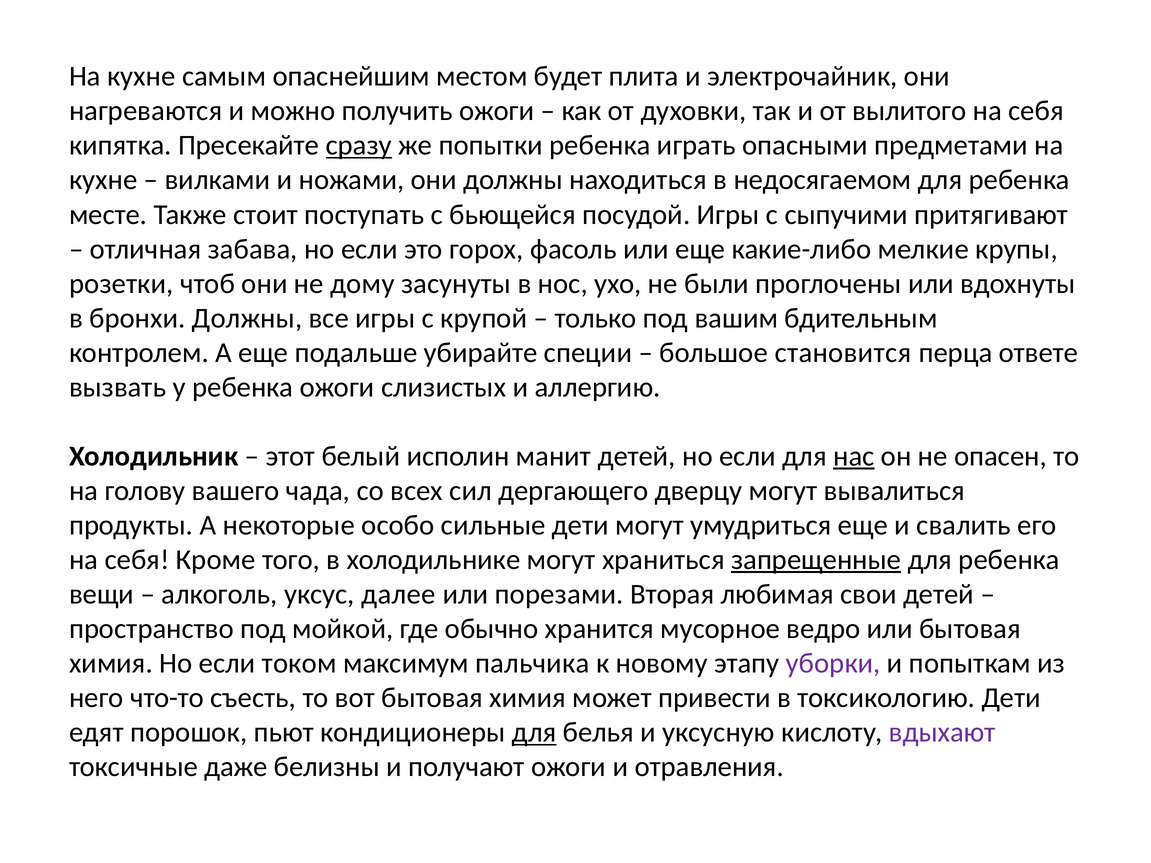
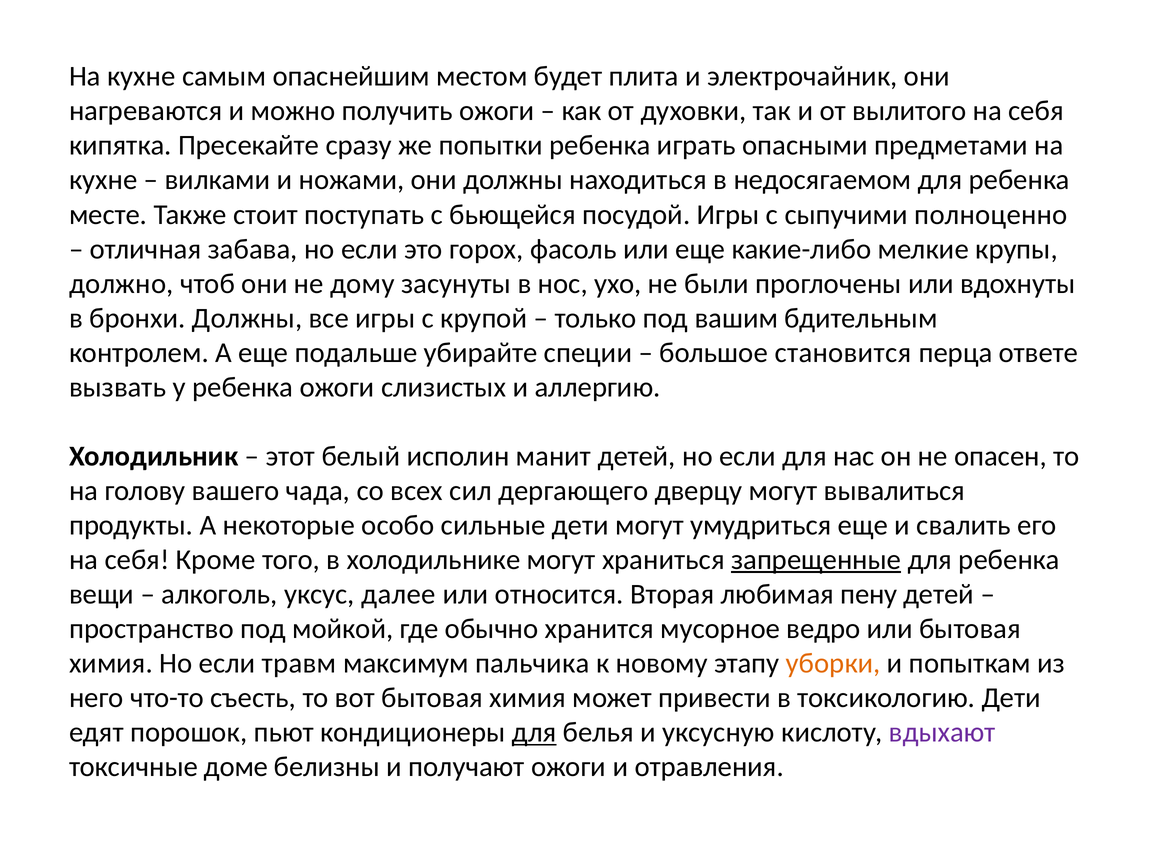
сразу underline: present -> none
притягивают: притягивают -> полноценно
розетки: розетки -> должно
нас underline: present -> none
порезами: порезами -> относится
свои: свои -> пену
током: током -> травм
уборки colour: purple -> orange
даже: даже -> доме
